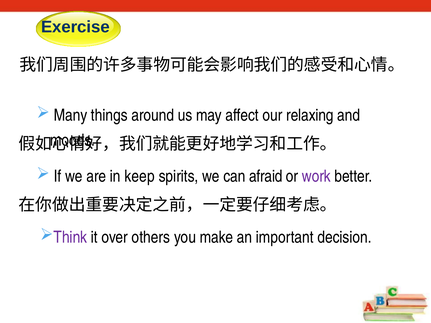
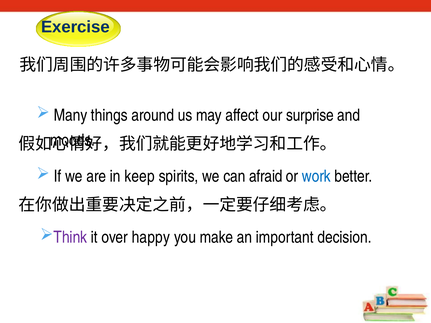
relaxing: relaxing -> surprise
work colour: purple -> blue
others: others -> happy
